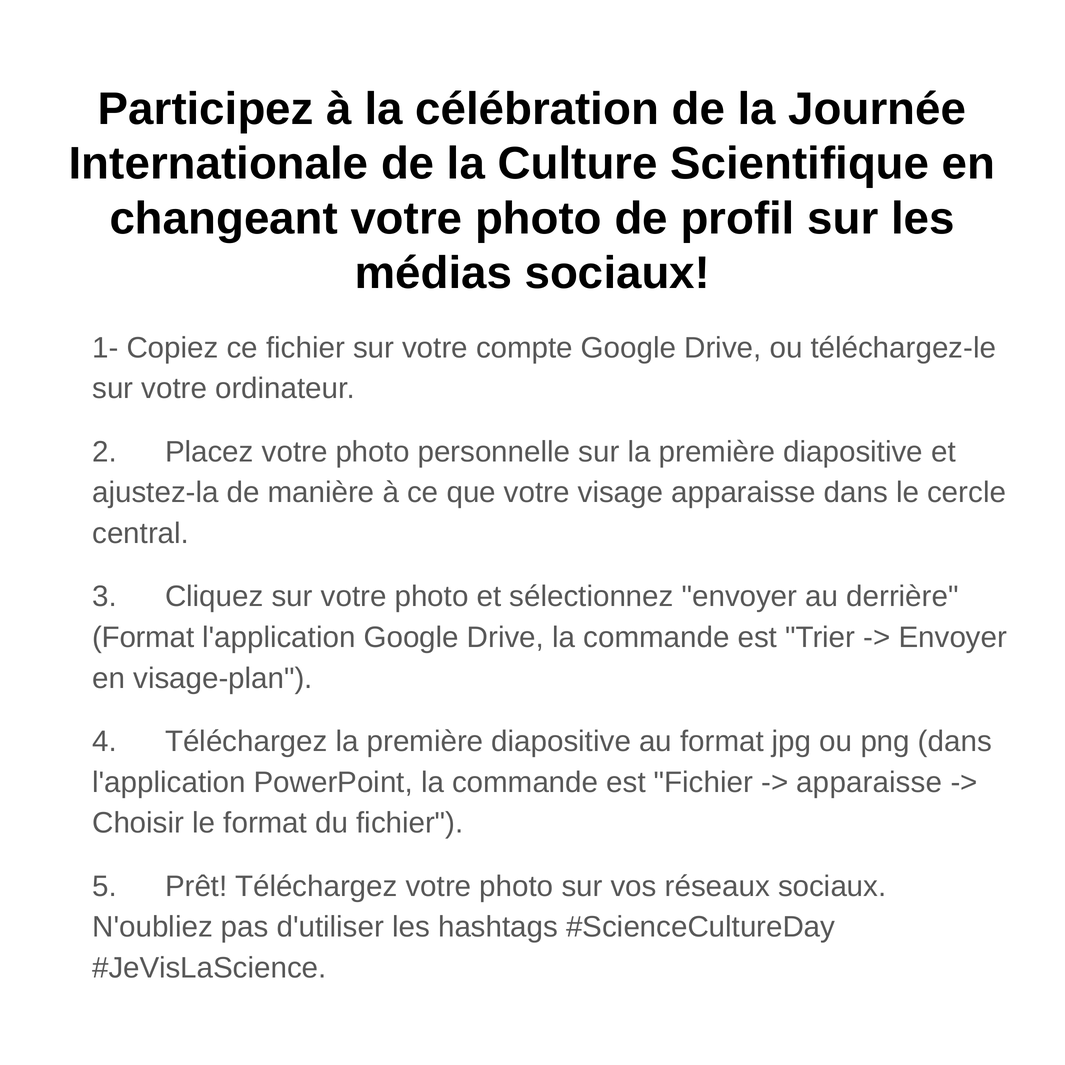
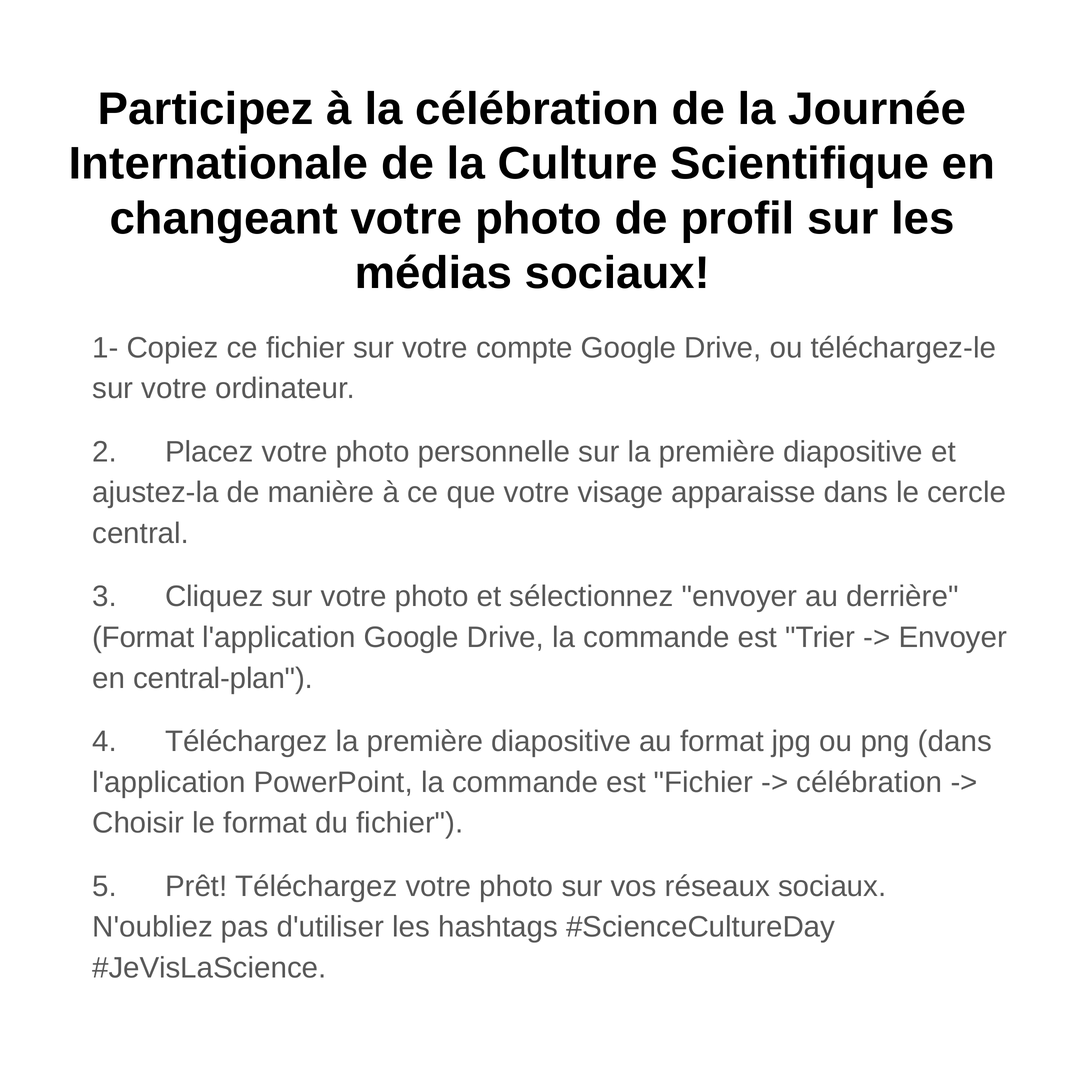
visage-plan: visage-plan -> central-plan
apparaisse at (869, 782): apparaisse -> célébration
